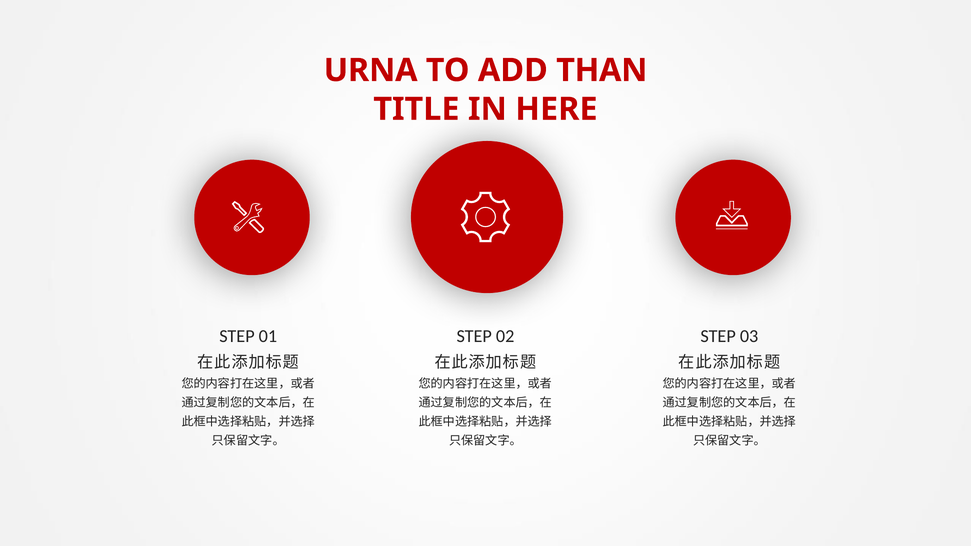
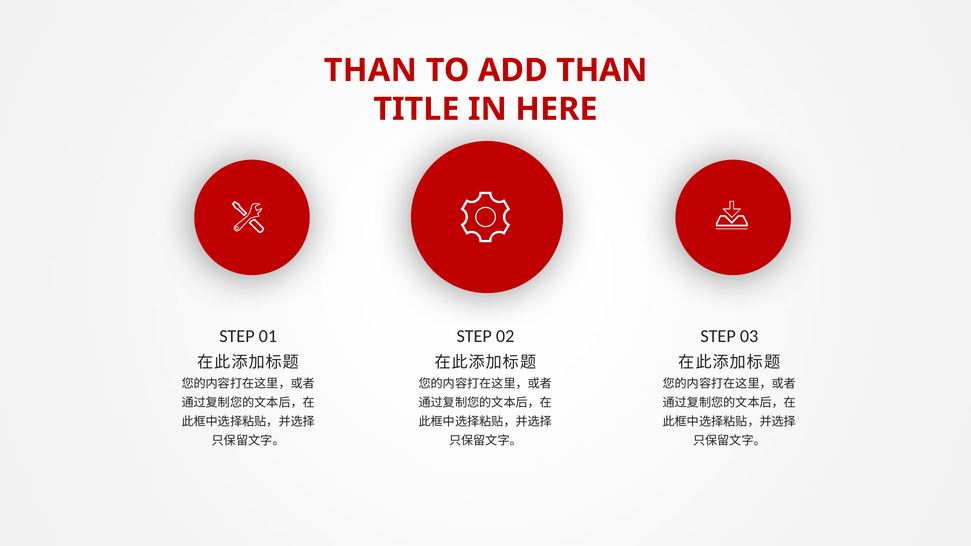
URNA at (371, 70): URNA -> THAN
